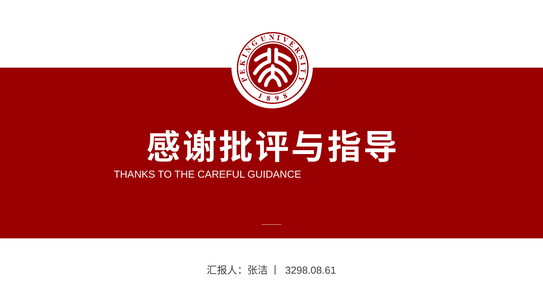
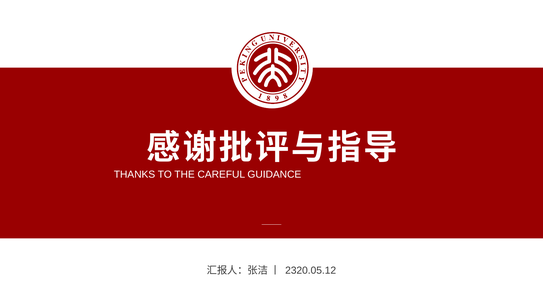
3298.08.61: 3298.08.61 -> 2320.05.12
